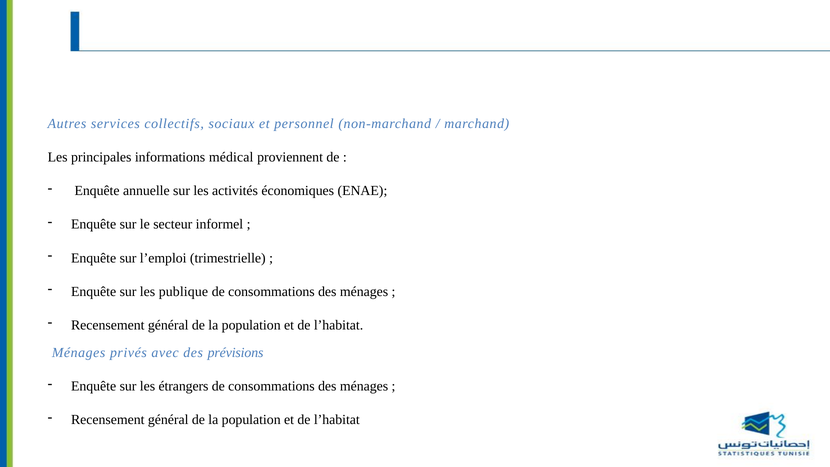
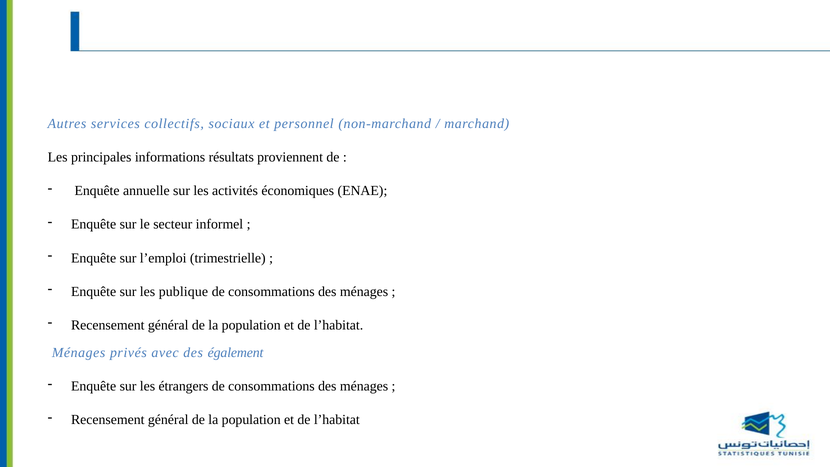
médical: médical -> résultats
prévisions: prévisions -> également
